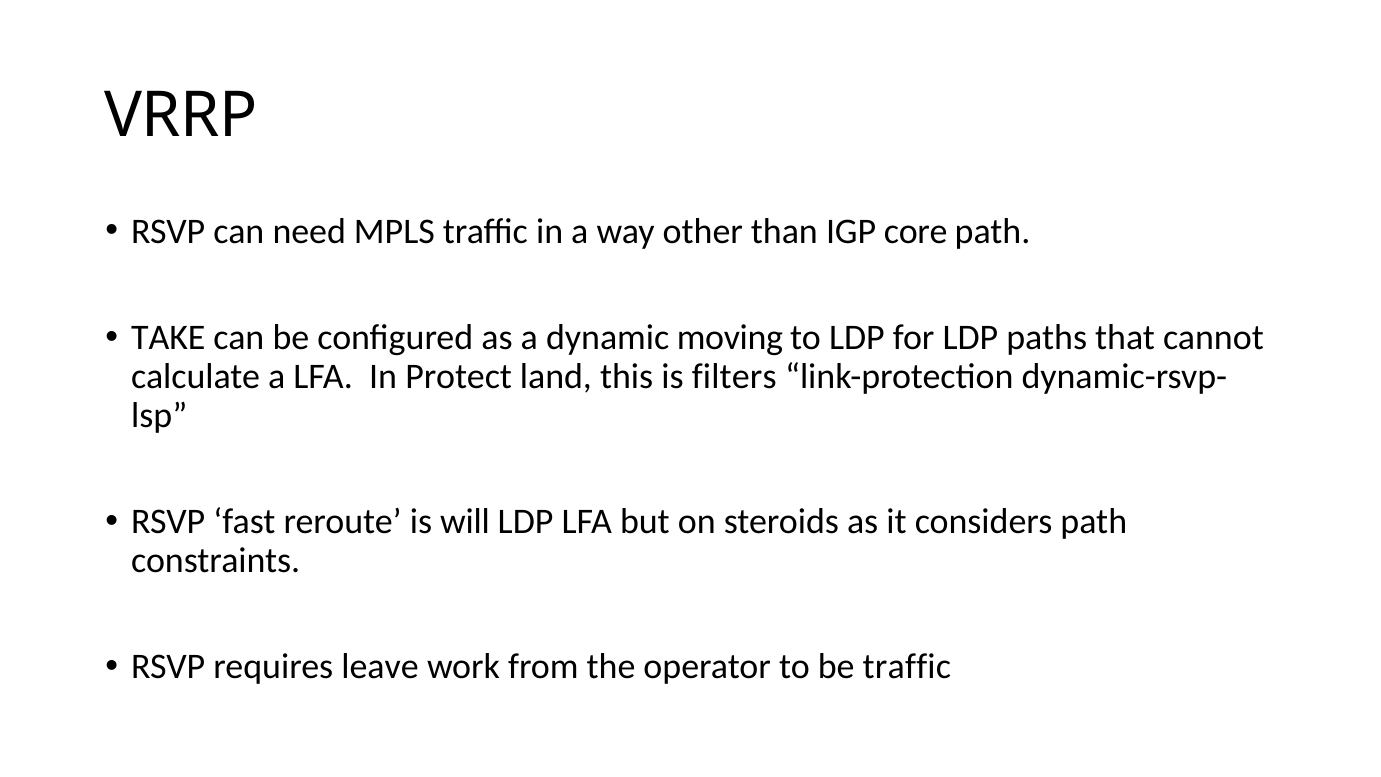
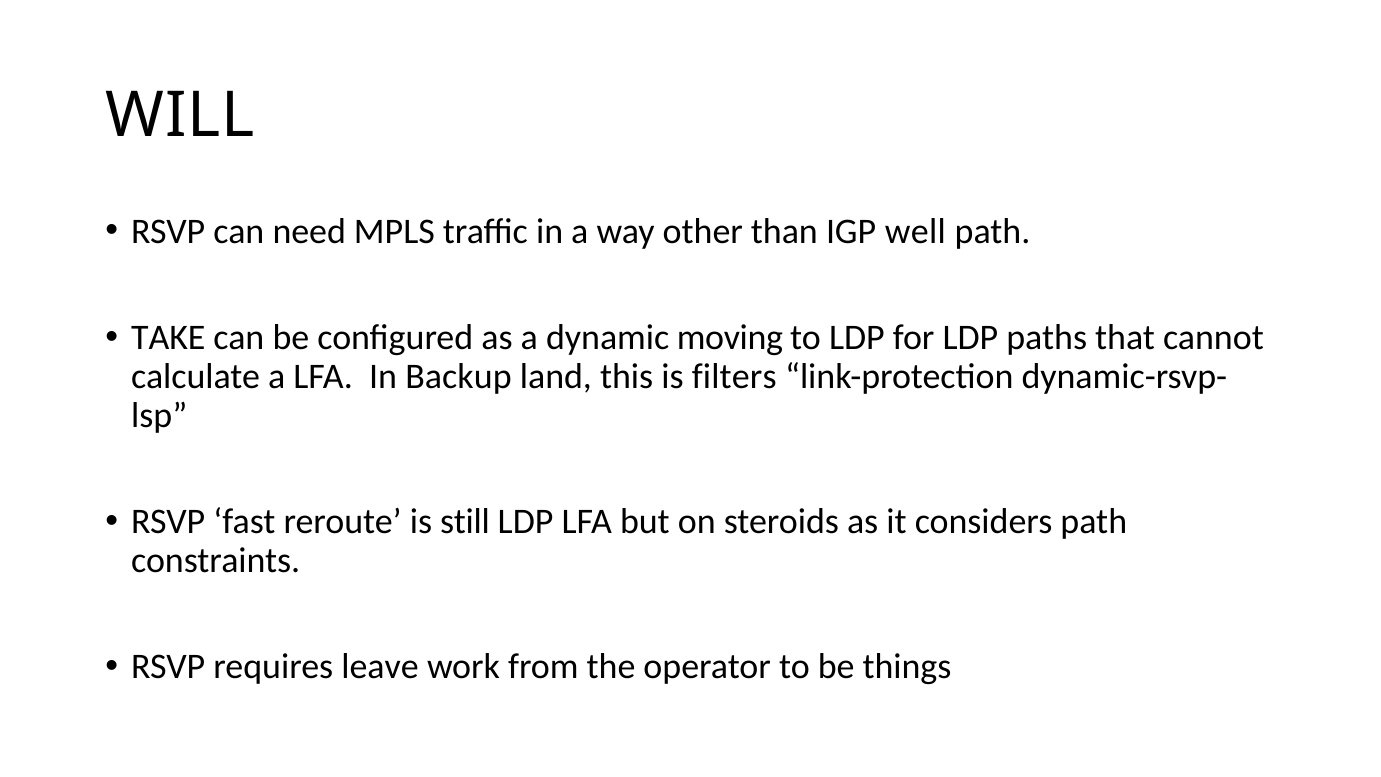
VRRP: VRRP -> WILL
core: core -> well
Protect: Protect -> Backup
will: will -> still
be traffic: traffic -> things
